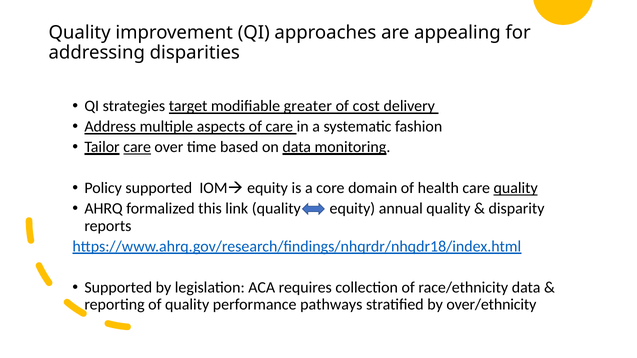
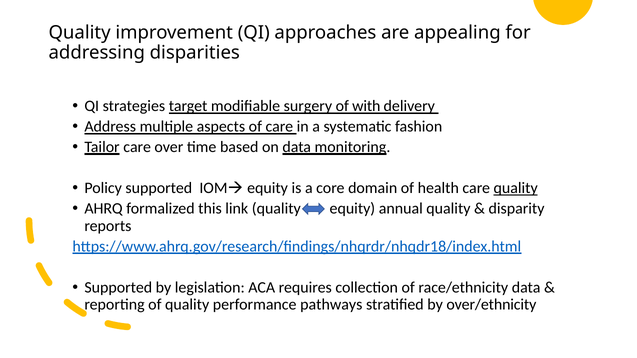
greater: greater -> surgery
cost: cost -> with
care at (137, 147) underline: present -> none
